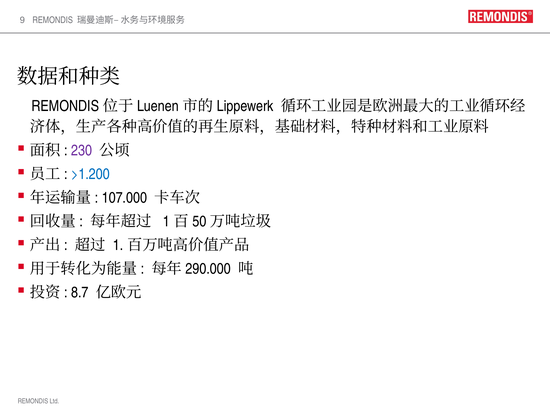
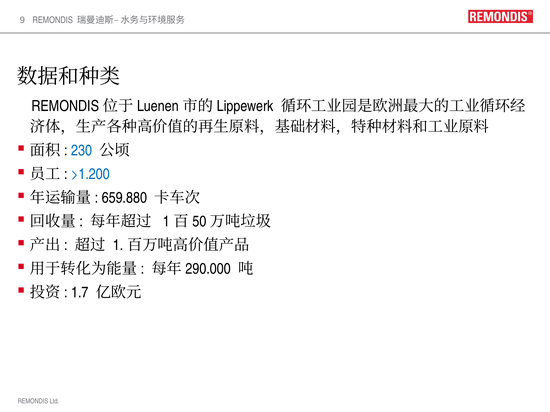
230 colour: purple -> blue
107.000: 107.000 -> 659.880
8.7: 8.7 -> 1.7
